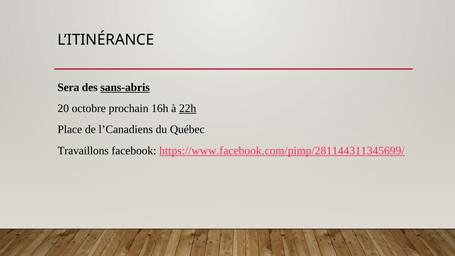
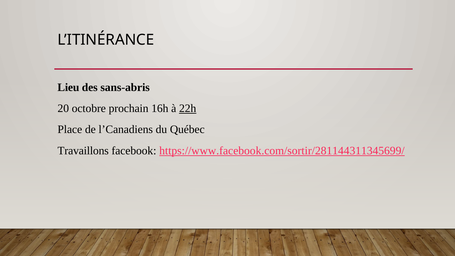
Sera: Sera -> Lieu
sans-abris underline: present -> none
https://www.facebook.com/pimp/281144311345699/: https://www.facebook.com/pimp/281144311345699/ -> https://www.facebook.com/sortir/281144311345699/
